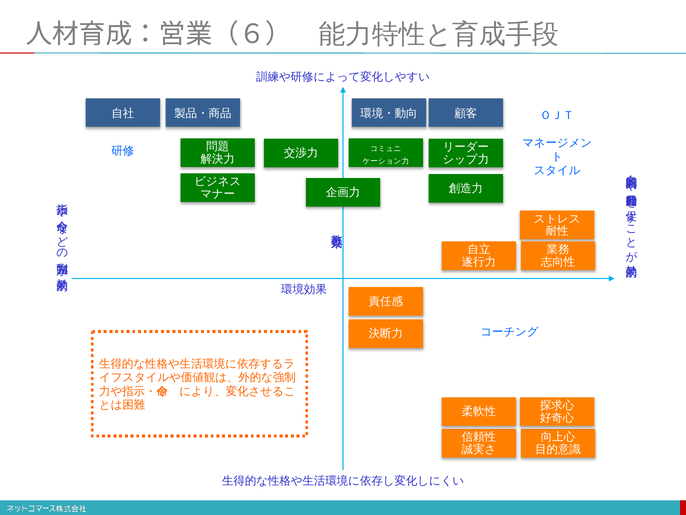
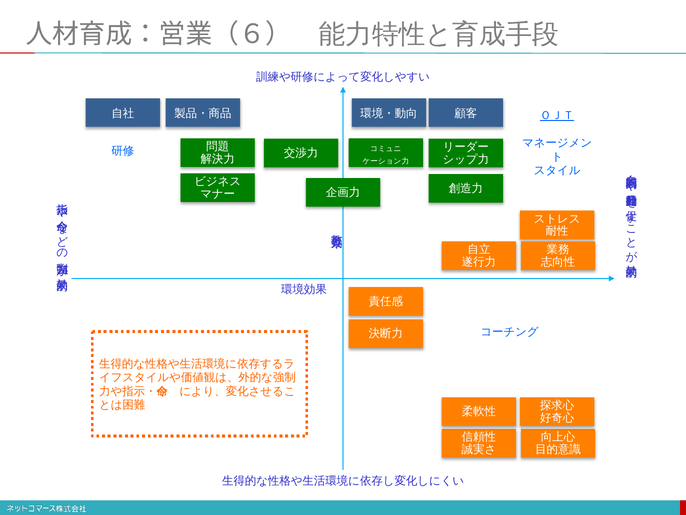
ＯＪＴ underline: none -> present
